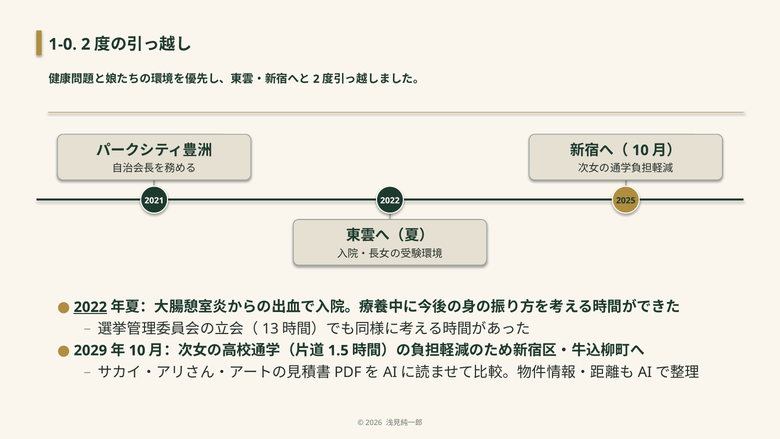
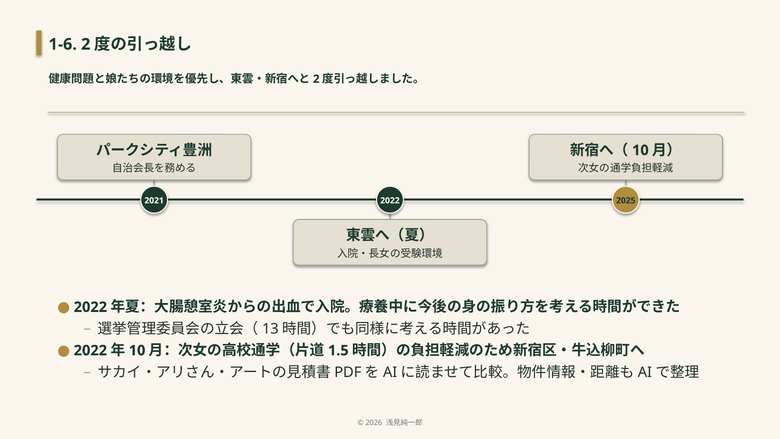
1-0: 1-0 -> 1-6
2022 at (90, 307) underline: present -> none
2029 at (90, 350): 2029 -> 2022
